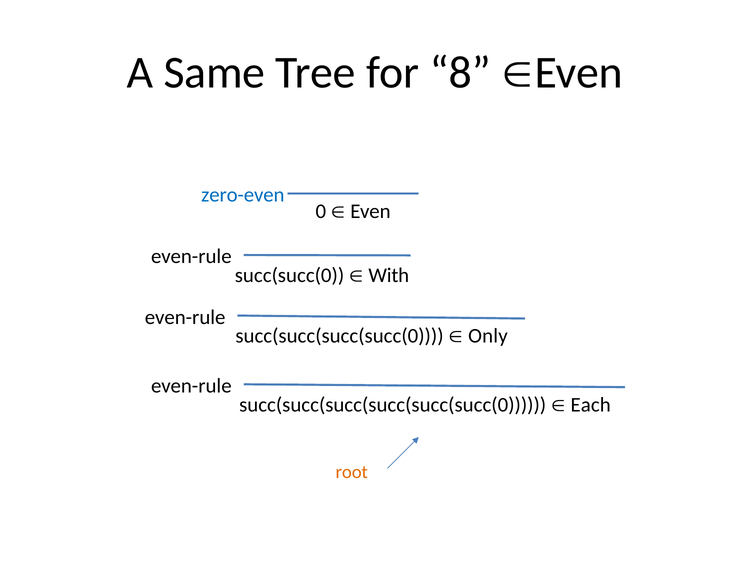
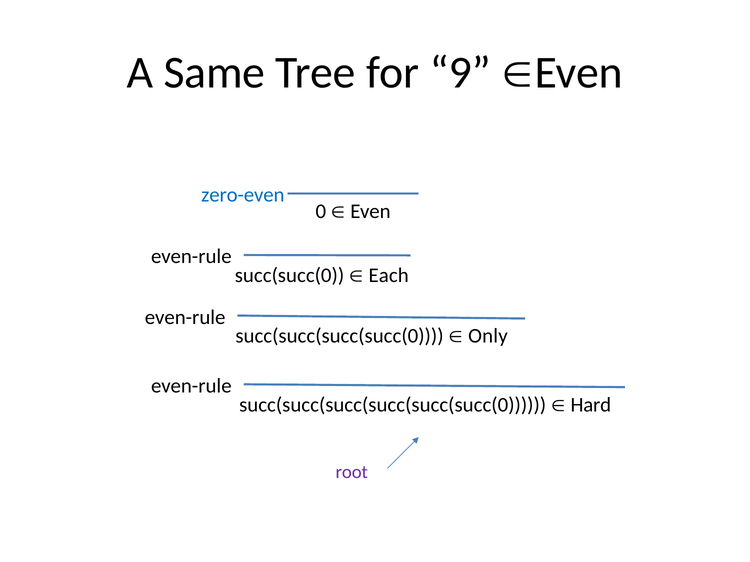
8: 8 -> 9
With: With -> Each
Each: Each -> Hard
root colour: orange -> purple
